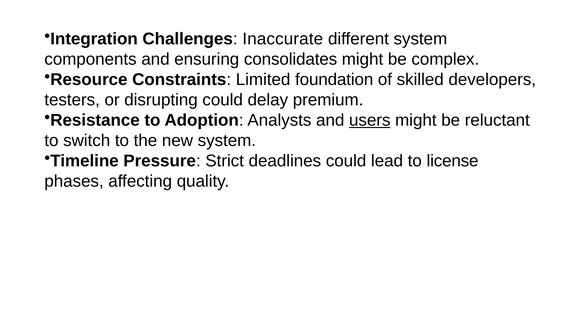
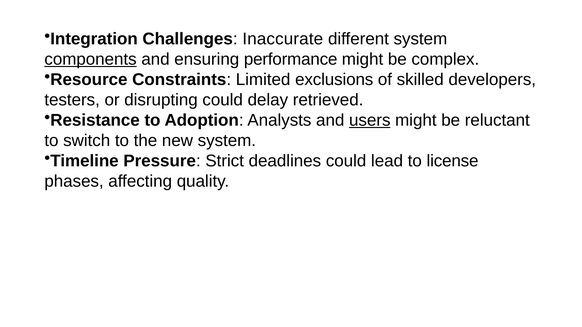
components underline: none -> present
consolidates: consolidates -> performance
foundation: foundation -> exclusions
premium: premium -> retrieved
